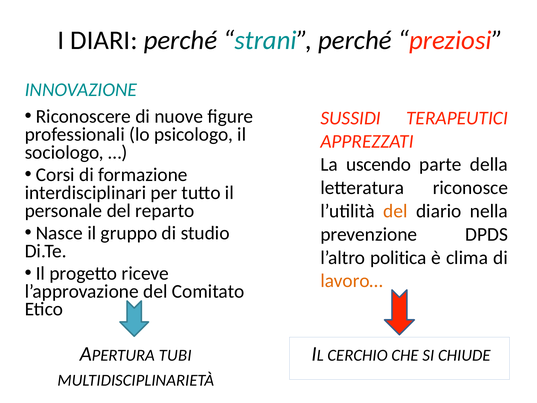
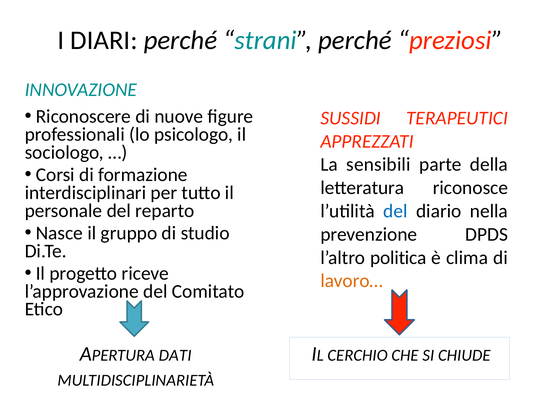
uscendo: uscendo -> sensibili
del at (395, 211) colour: orange -> blue
TUBI: TUBI -> DATI
